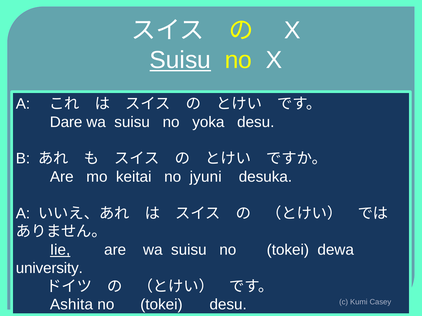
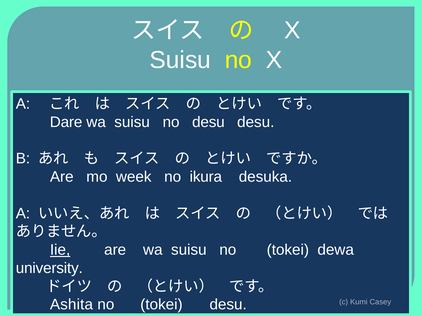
Suisu at (180, 60) underline: present -> none
no yoka: yoka -> desu
keitai: keitai -> week
jyuni: jyuni -> ikura
